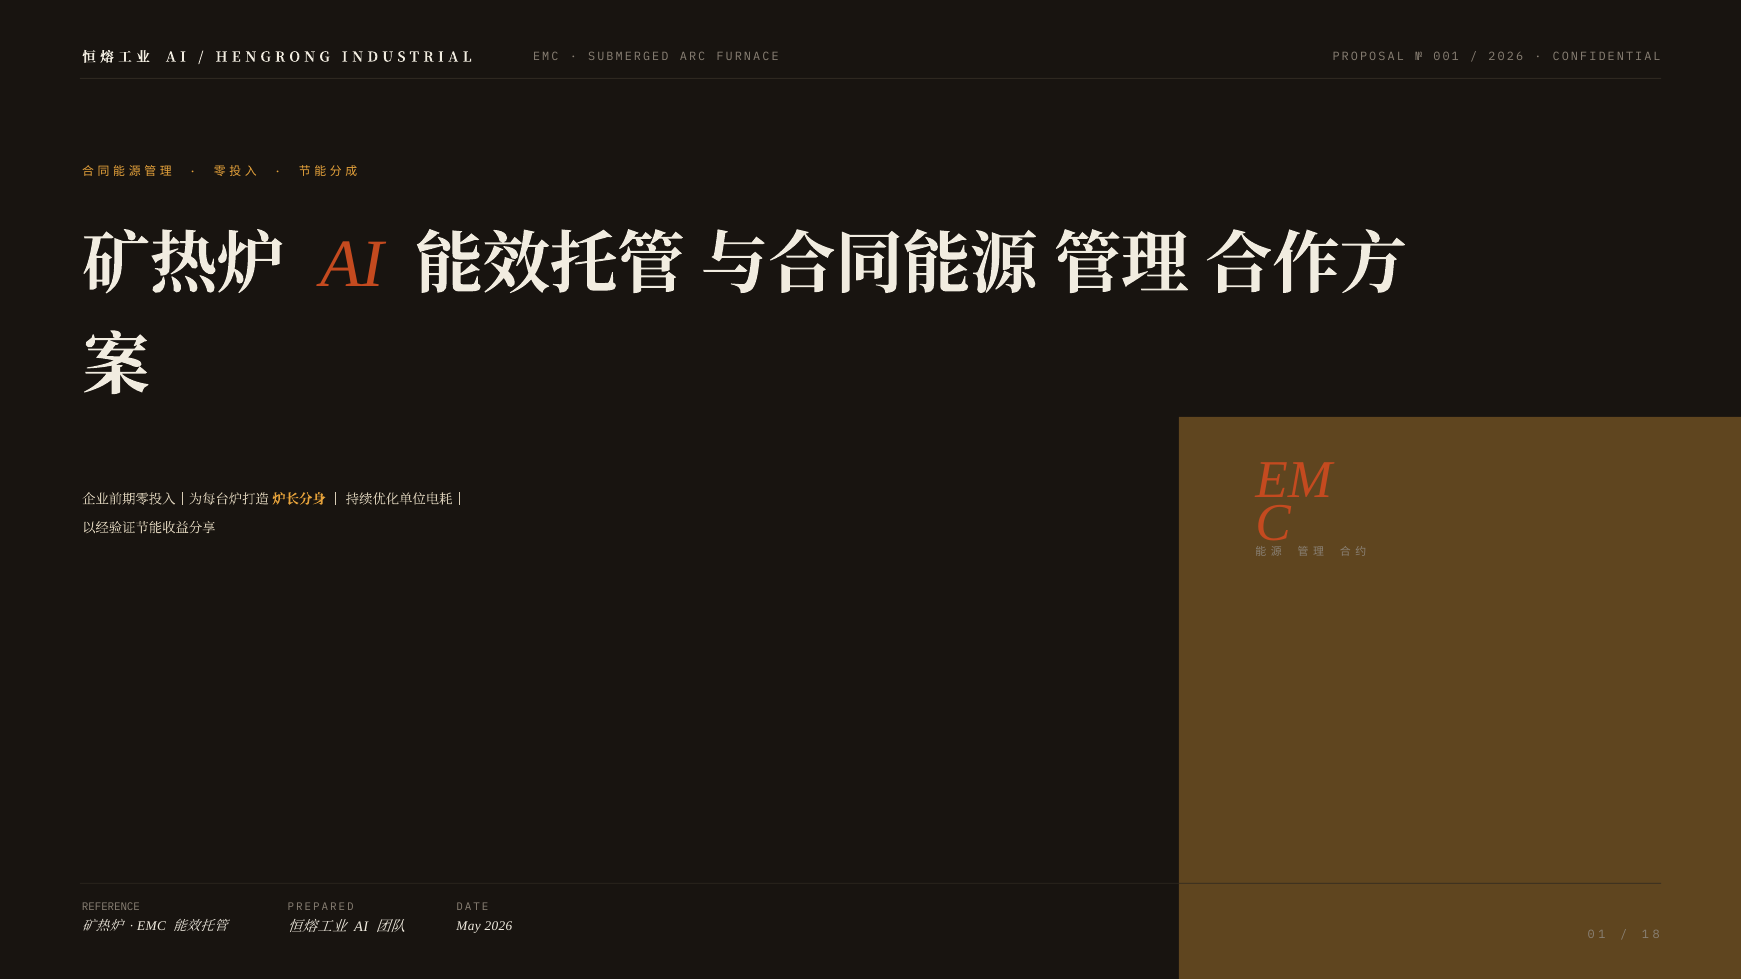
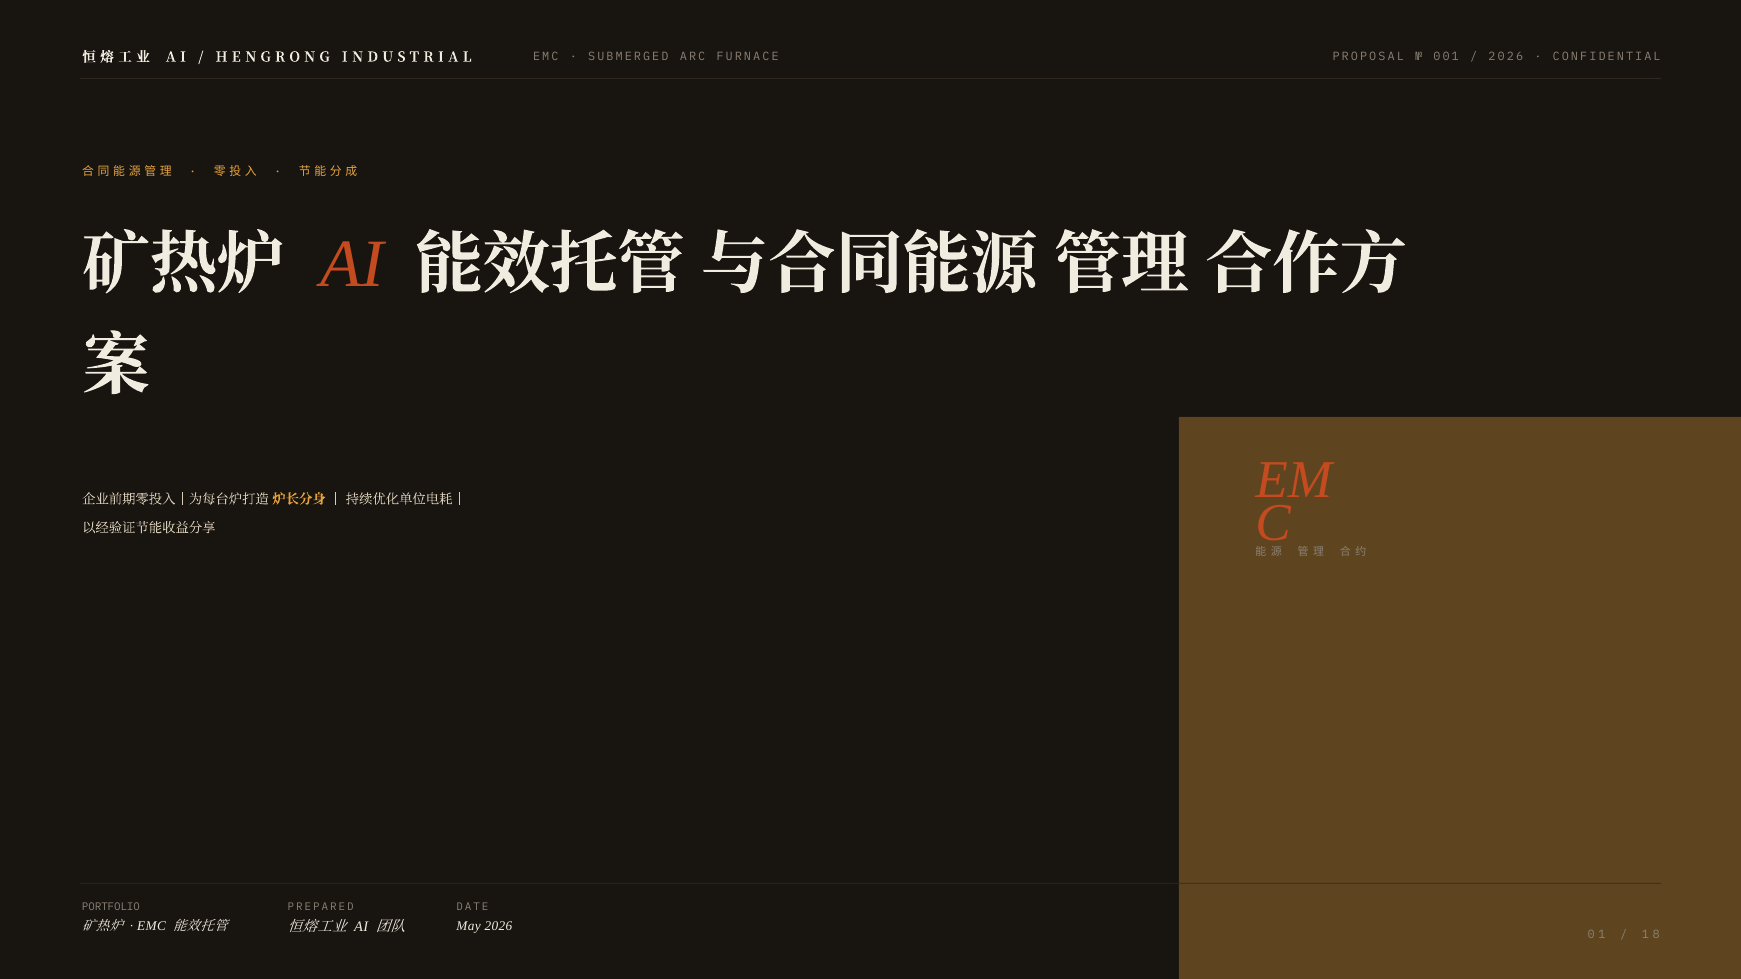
REFERENCE: REFERENCE -> PORTFOLIO
